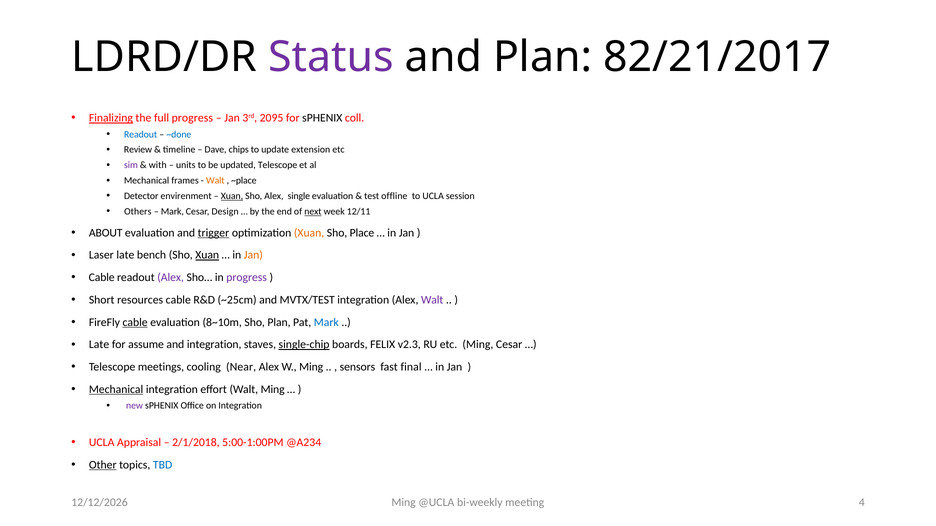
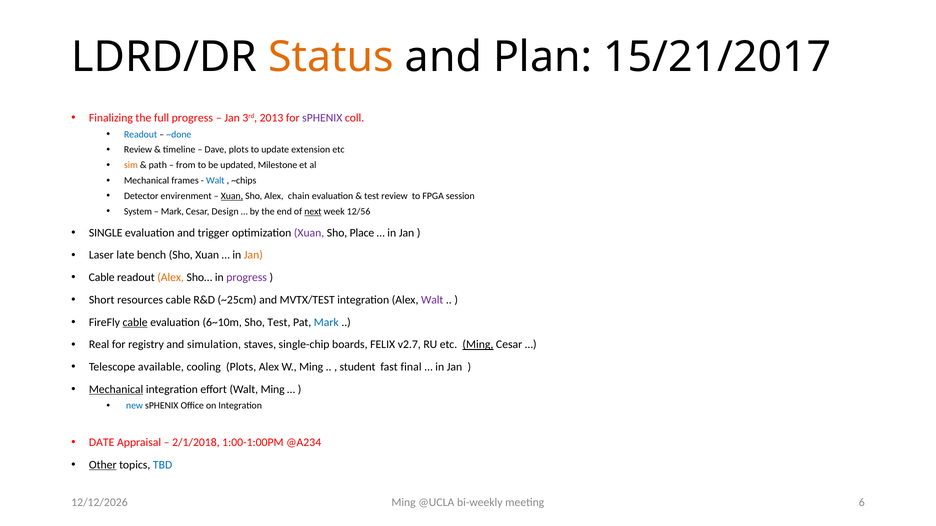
Status colour: purple -> orange
82/21/2017: 82/21/2017 -> 15/21/2017
Finalizing underline: present -> none
2095: 2095 -> 2013
sPHENIX at (322, 118) colour: black -> purple
Dave chips: chips -> plots
sim colour: purple -> orange
with: with -> path
units: units -> from
updated Telescope: Telescope -> Milestone
Walt at (215, 181) colour: orange -> blue
~place: ~place -> ~chips
single: single -> chain
test offline: offline -> review
to UCLA: UCLA -> FPGA
Others: Others -> System
12/11: 12/11 -> 12/56
ABOUT: ABOUT -> SINGLE
trigger underline: present -> none
Xuan at (309, 233) colour: orange -> purple
Xuan at (207, 255) underline: present -> none
Alex at (171, 278) colour: purple -> orange
8~10m: 8~10m -> 6~10m
Sho Plan: Plan -> Test
Late at (99, 345): Late -> Real
assume: assume -> registry
and integration: integration -> simulation
single-chip underline: present -> none
v2.3: v2.3 -> v2.7
Ming at (478, 345) underline: none -> present
meetings: meetings -> available
cooling Near: Near -> Plots
sensors: sensors -> student
new colour: purple -> blue
UCLA at (102, 443): UCLA -> DATE
5:00-1:00PM: 5:00-1:00PM -> 1:00-1:00PM
4: 4 -> 6
